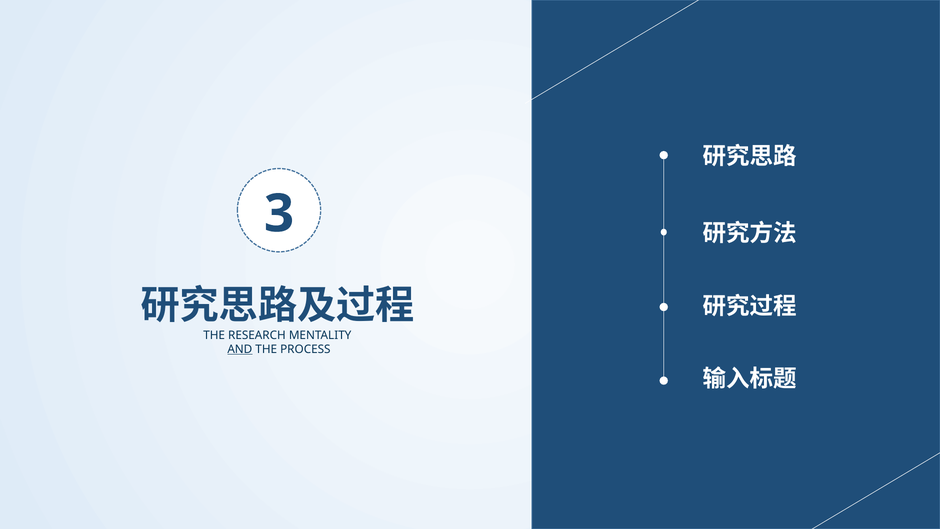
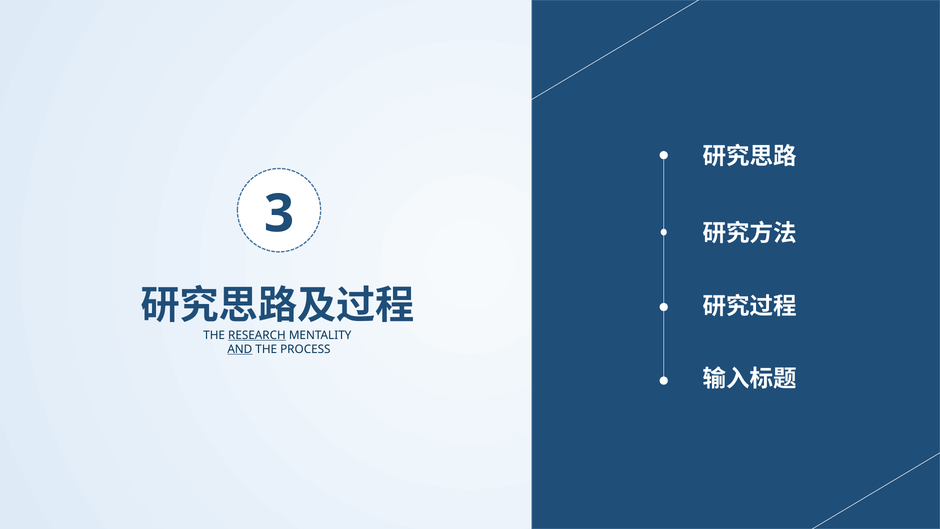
RESEARCH underline: none -> present
